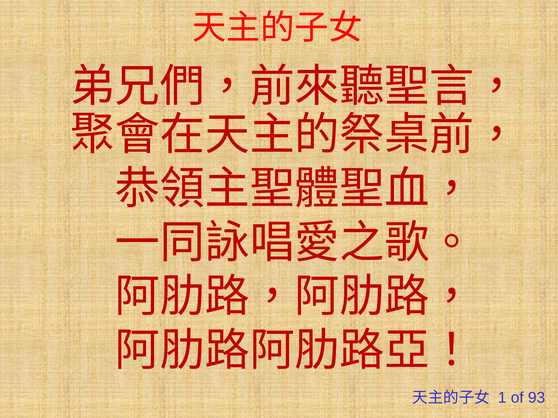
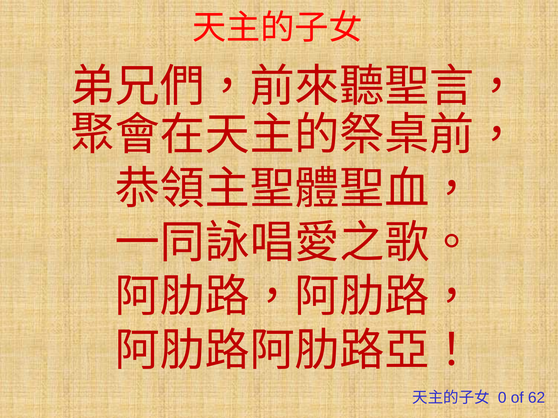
1: 1 -> 0
93: 93 -> 62
